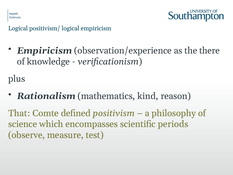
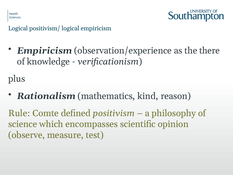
That: That -> Rule
periods: periods -> opinion
